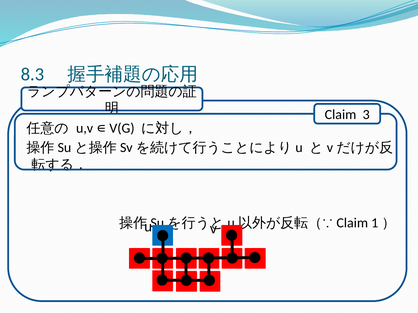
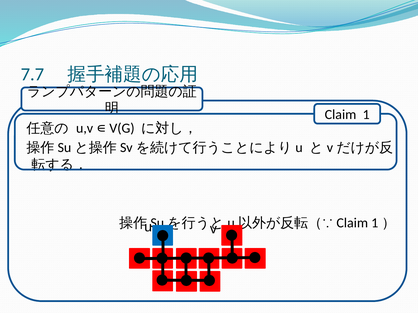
8.3: 8.3 -> 7.7
3: 3 -> 1
